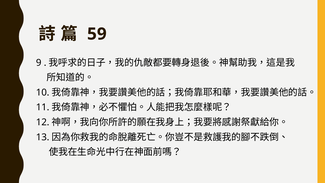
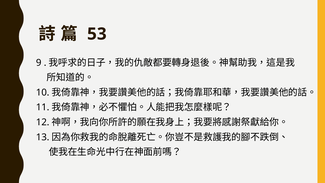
59: 59 -> 53
